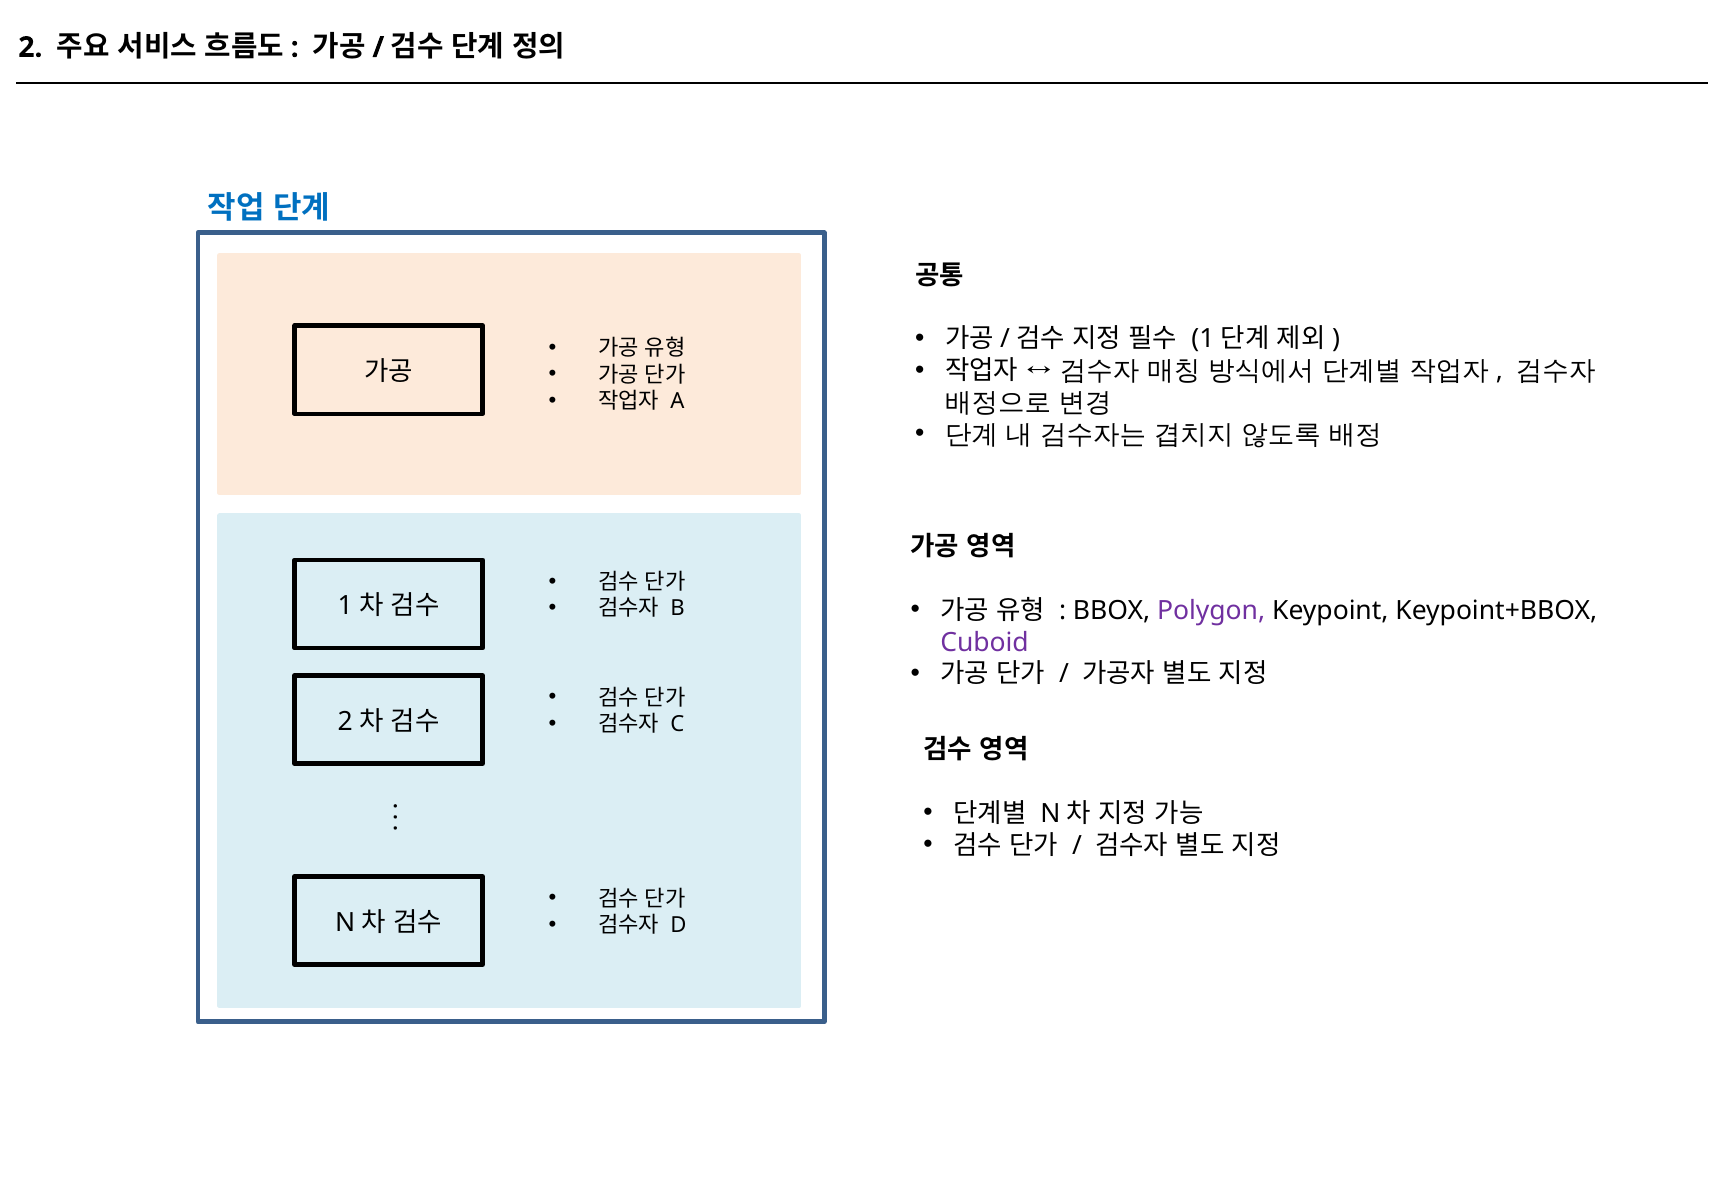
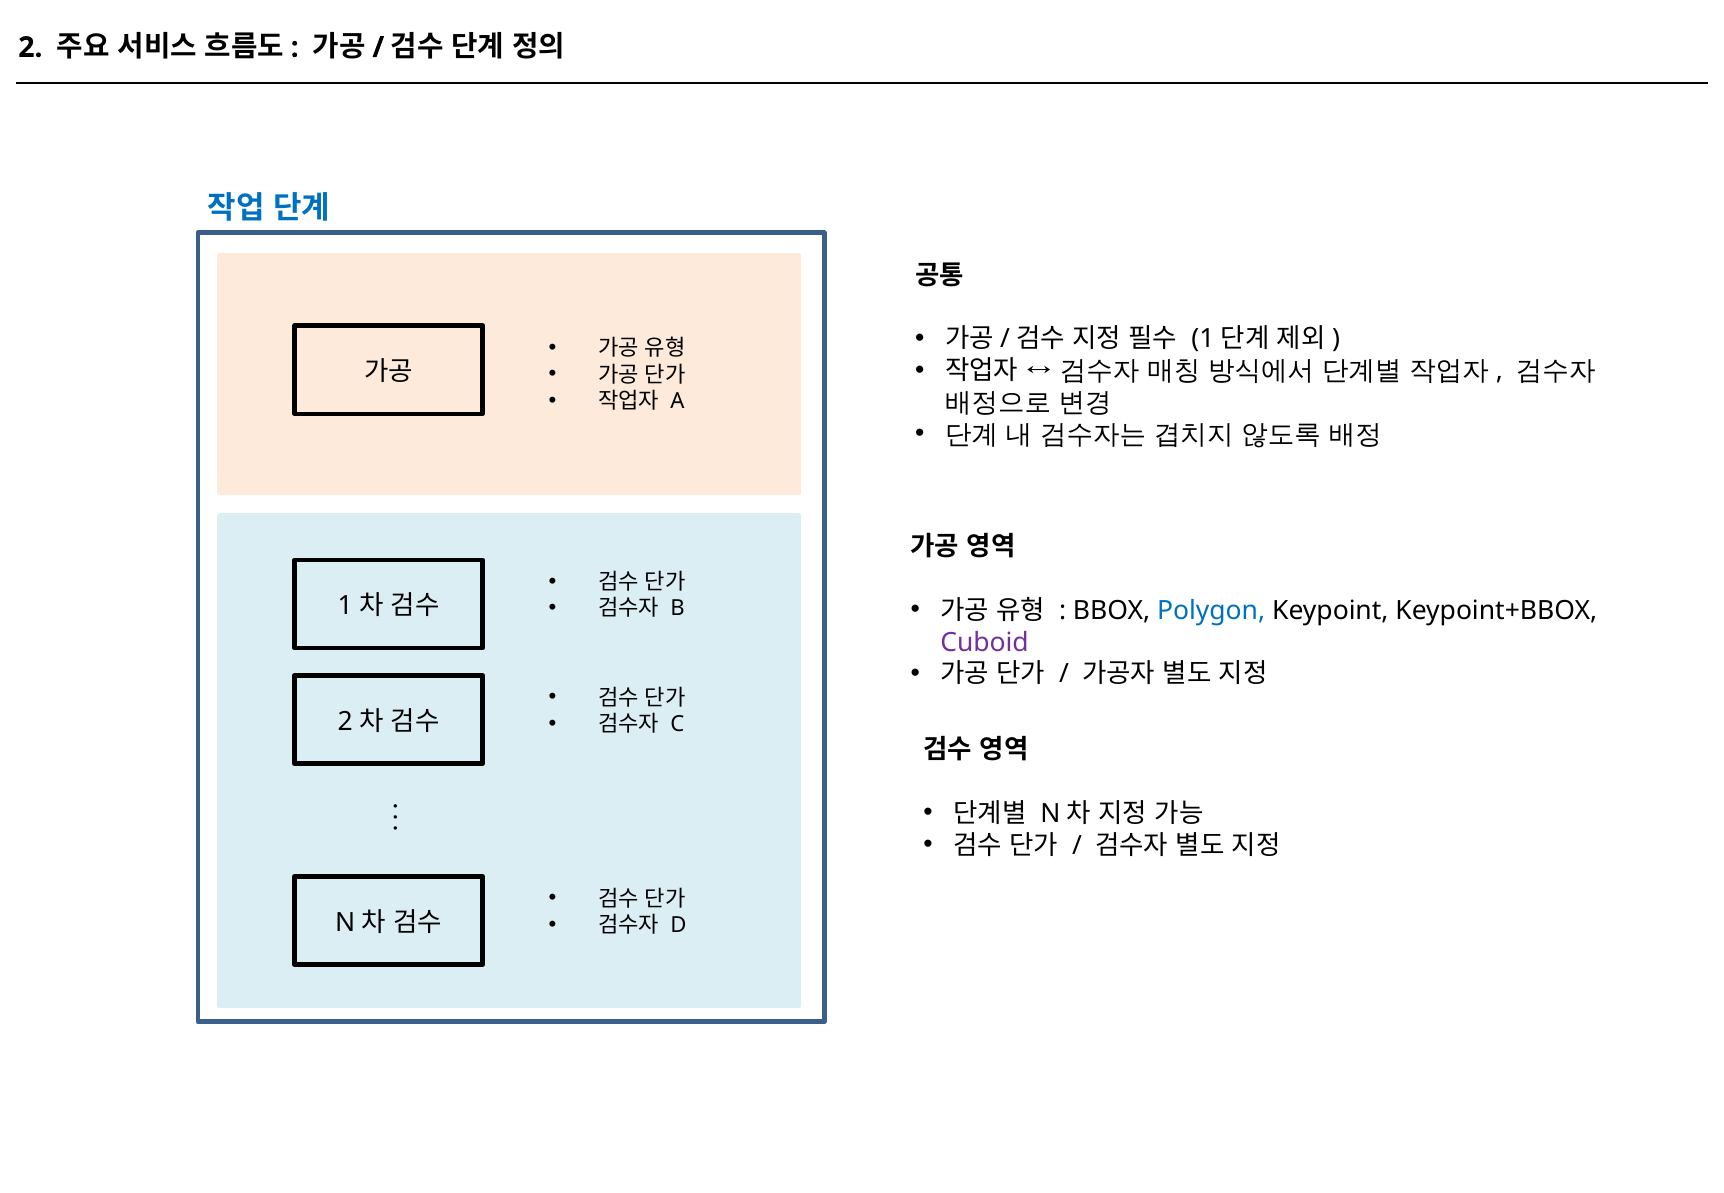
Polygon colour: purple -> blue
